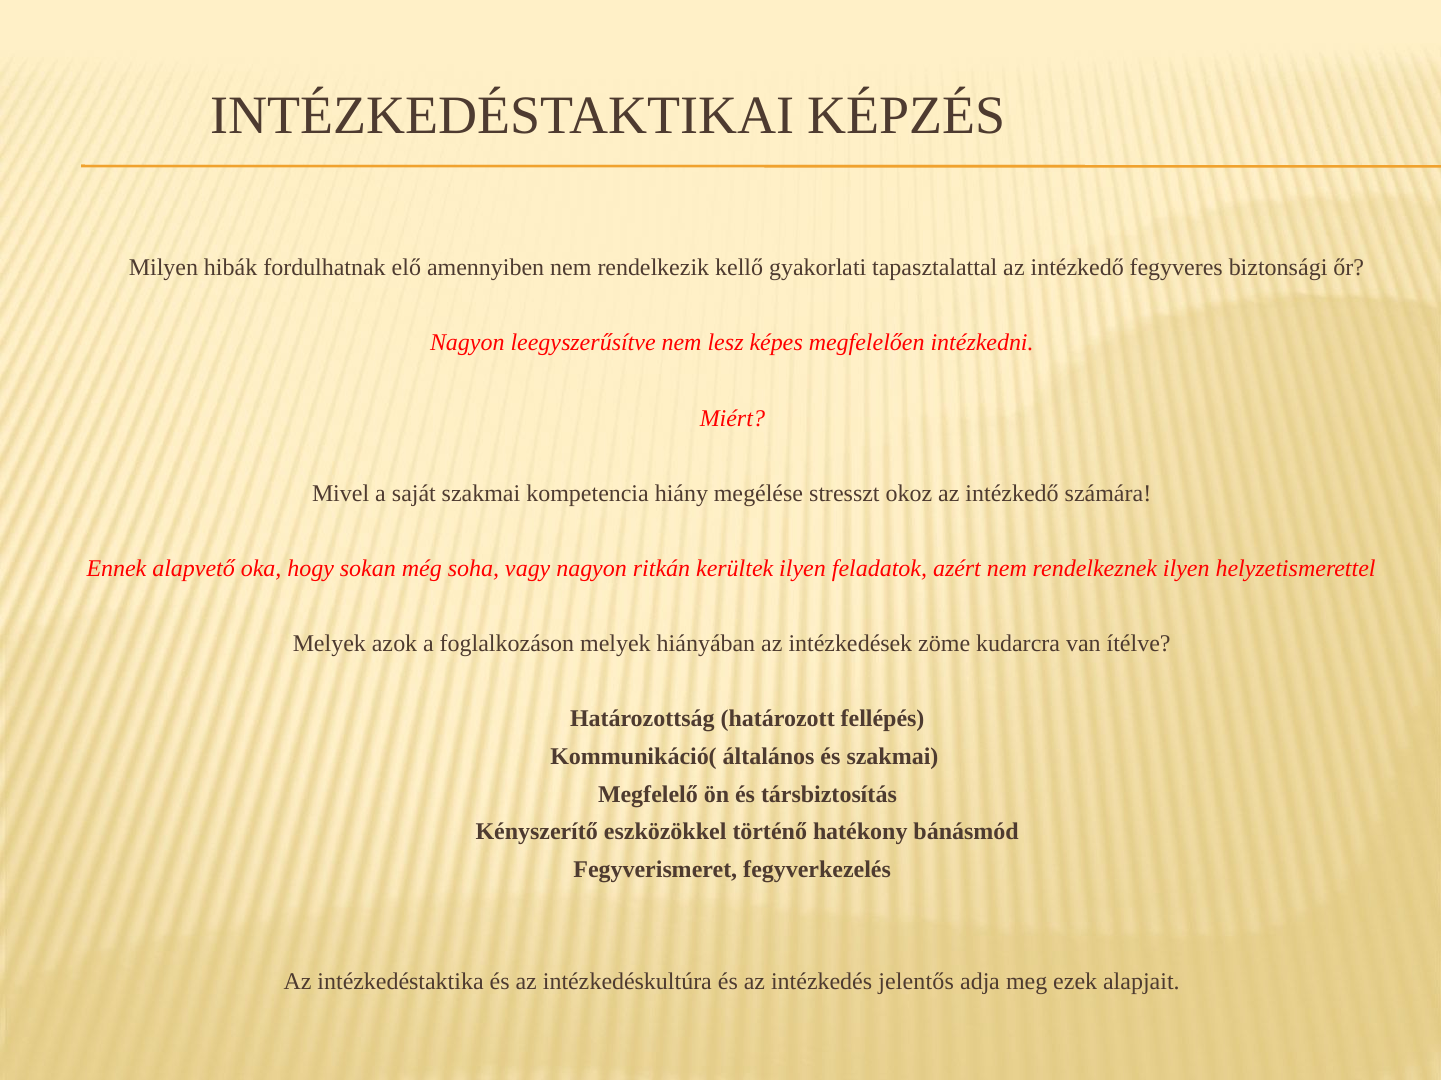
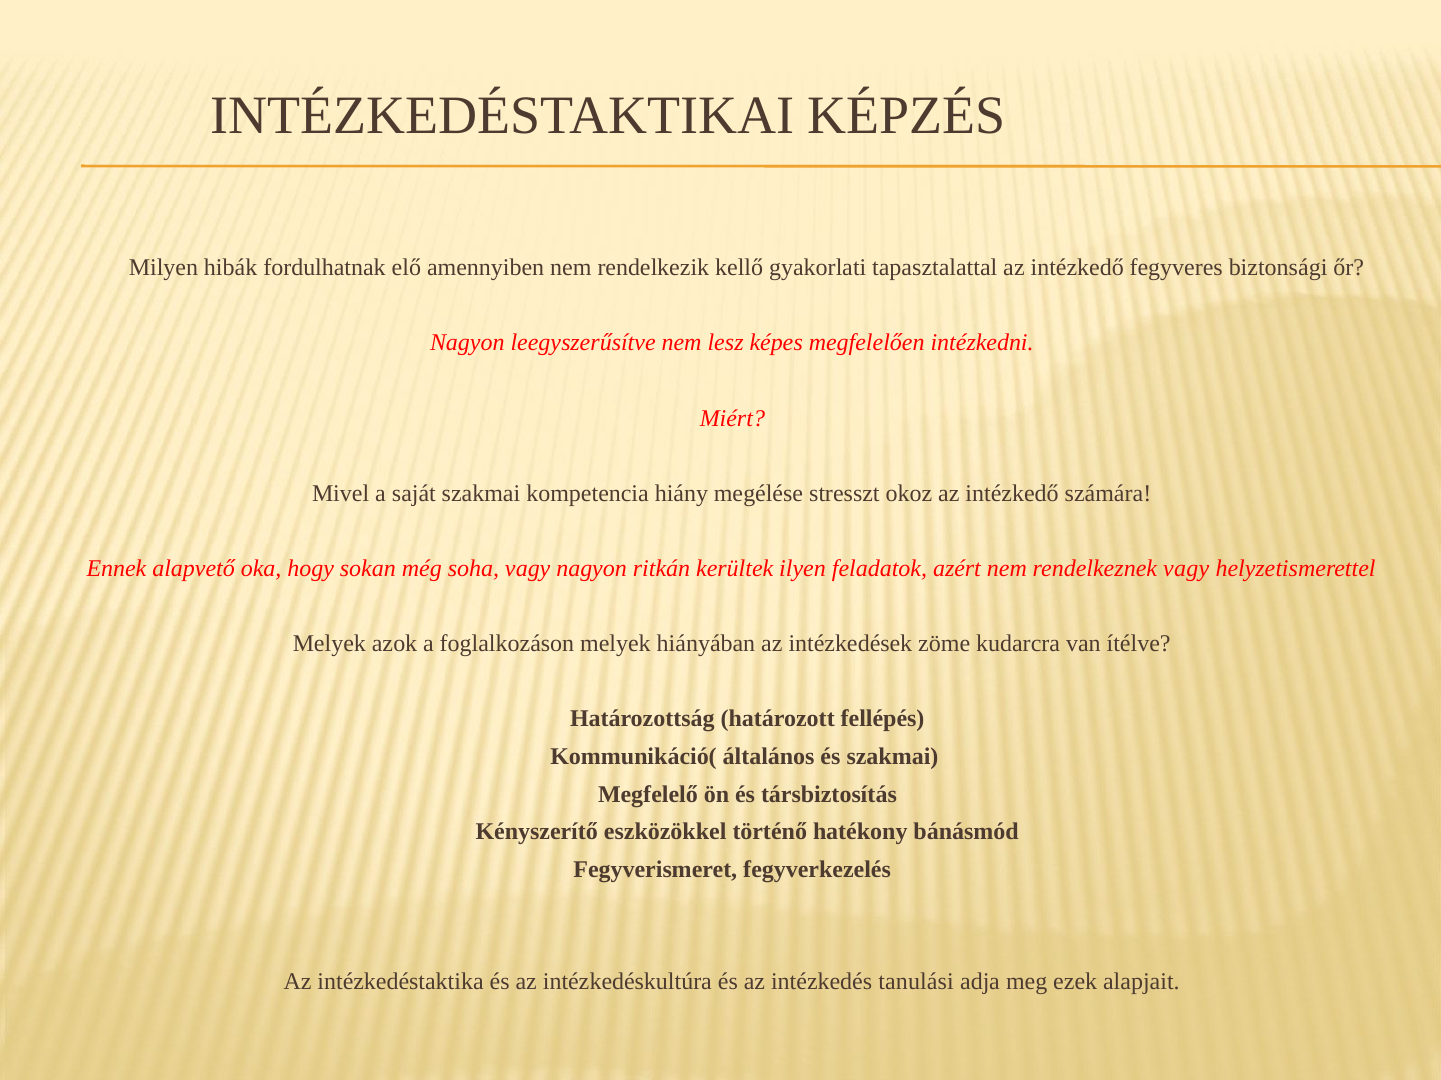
rendelkeznek ilyen: ilyen -> vagy
jelentős: jelentős -> tanulási
